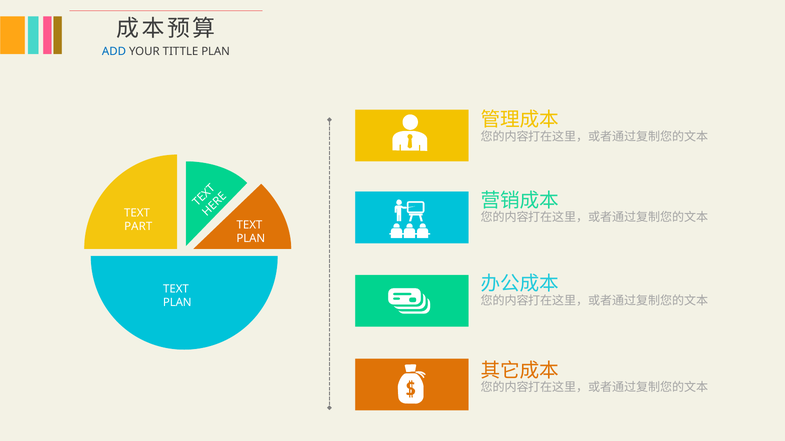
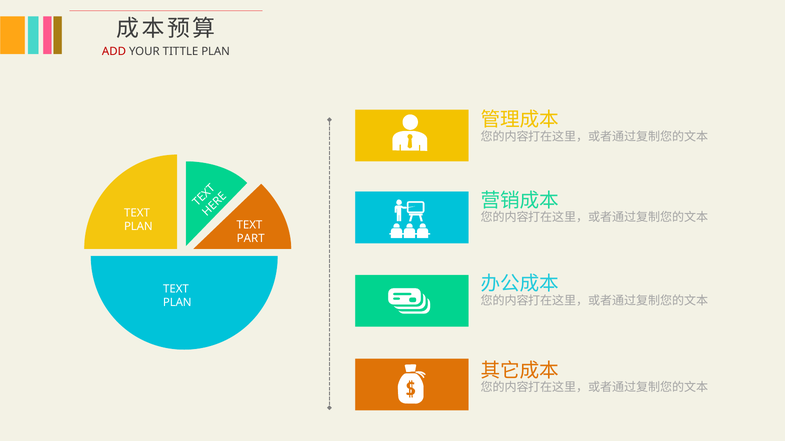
ADD colour: blue -> red
PART at (138, 227): PART -> PLAN
PLAN at (251, 239): PLAN -> PART
